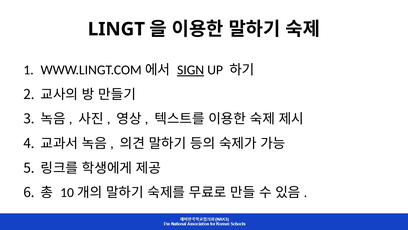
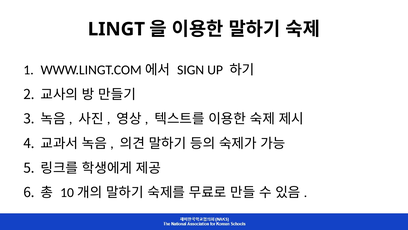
SIGN underline: present -> none
